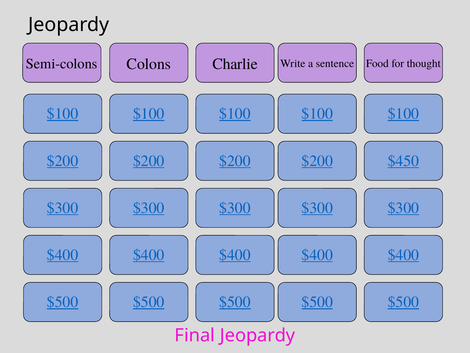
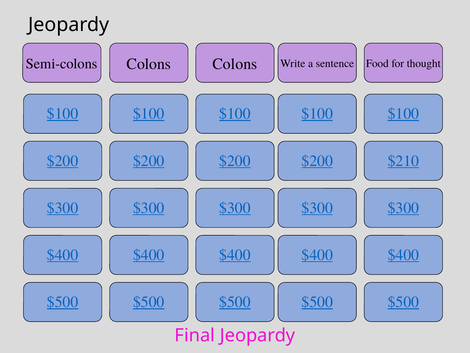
Colons Charlie: Charlie -> Colons
$450: $450 -> $210
